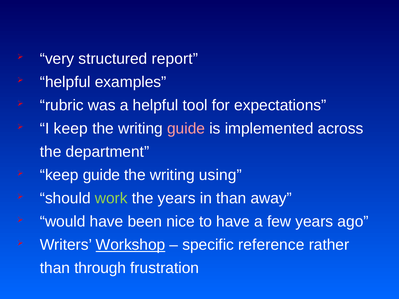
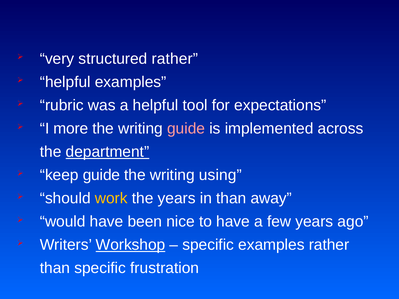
structured report: report -> rather
I keep: keep -> more
department underline: none -> present
work colour: light green -> yellow
specific reference: reference -> examples
than through: through -> specific
